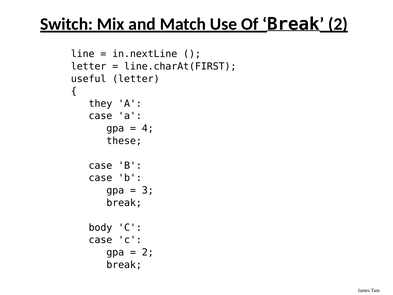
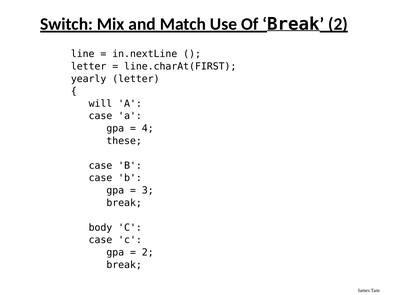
useful: useful -> yearly
they: they -> will
